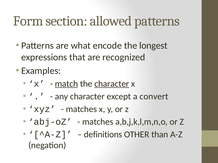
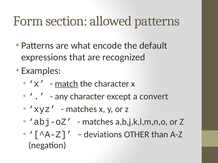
longest: longest -> default
character at (112, 84) underline: present -> none
definitions: definitions -> deviations
